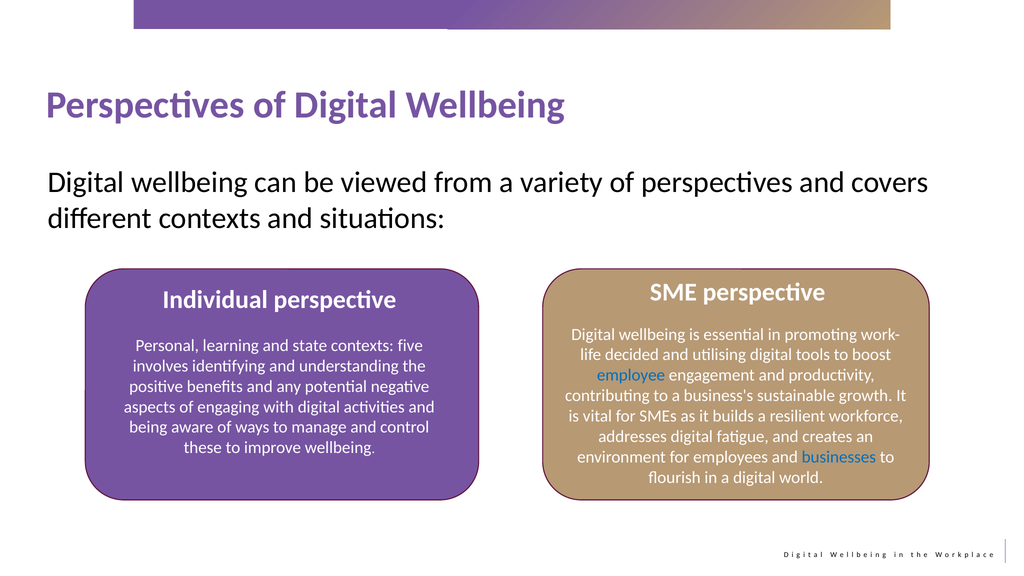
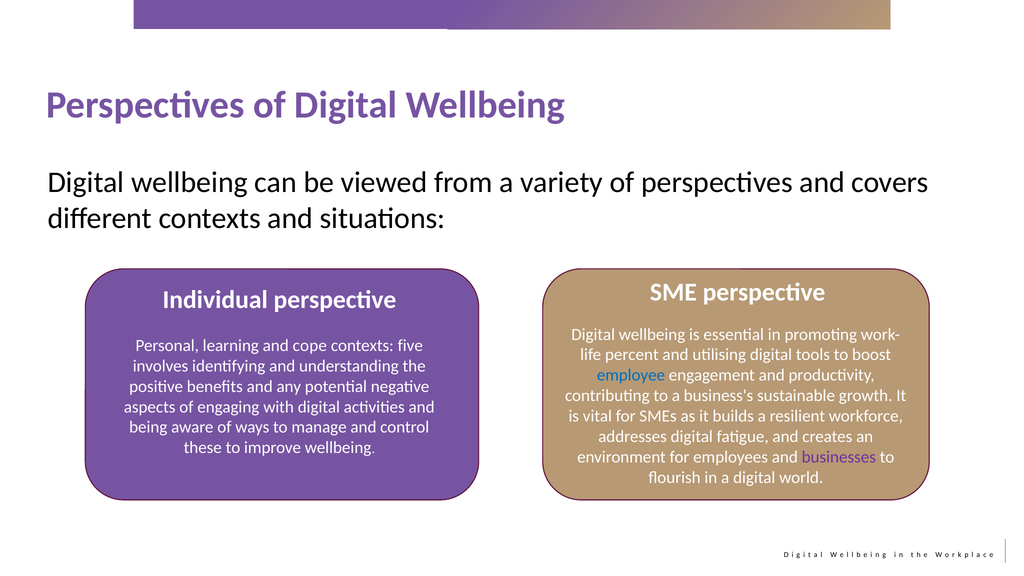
state: state -> cope
decided: decided -> percent
businesses colour: blue -> purple
